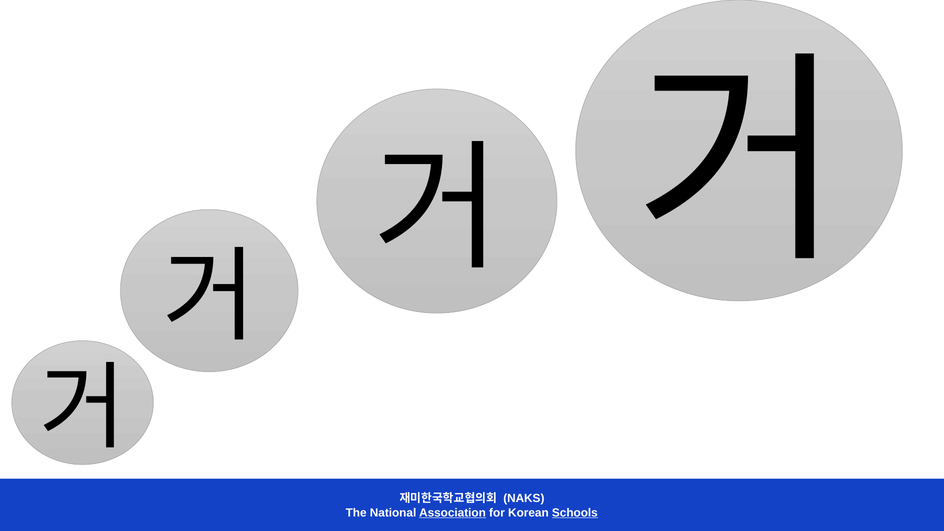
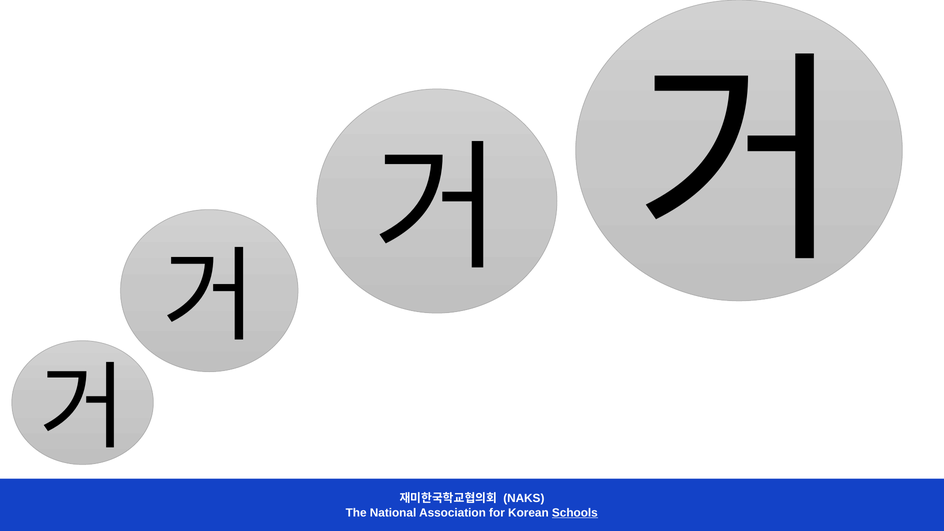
Association underline: present -> none
